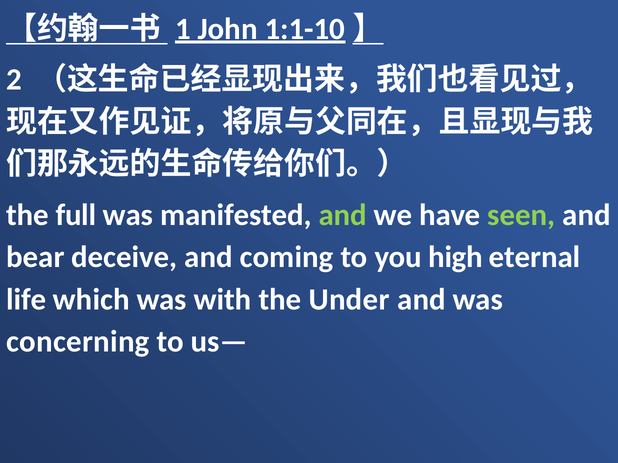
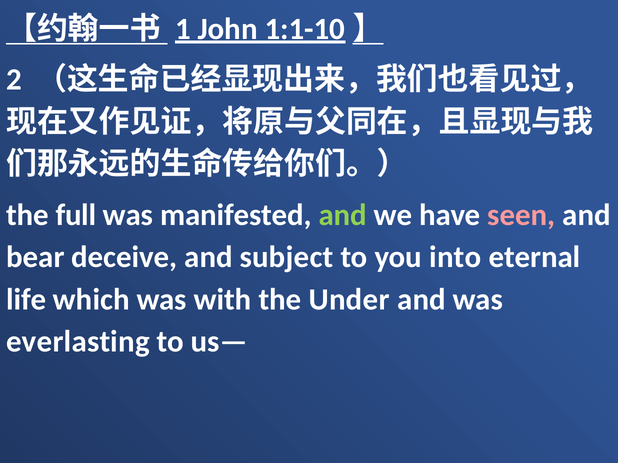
seen colour: light green -> pink
coming: coming -> subject
high: high -> into
concerning: concerning -> everlasting
